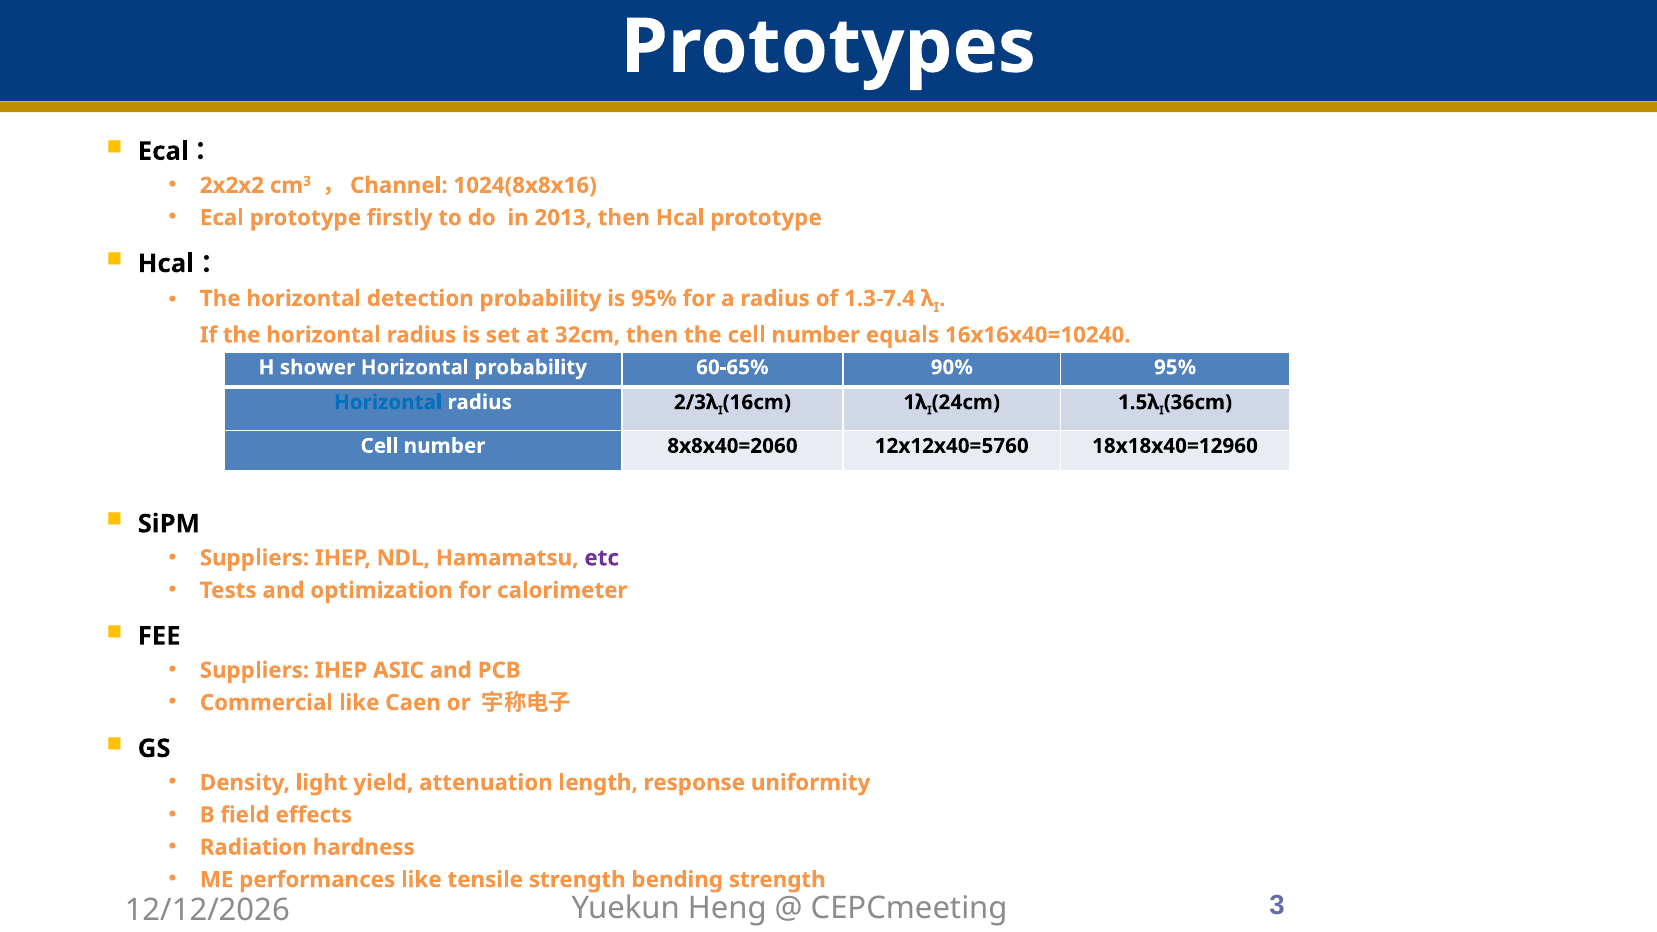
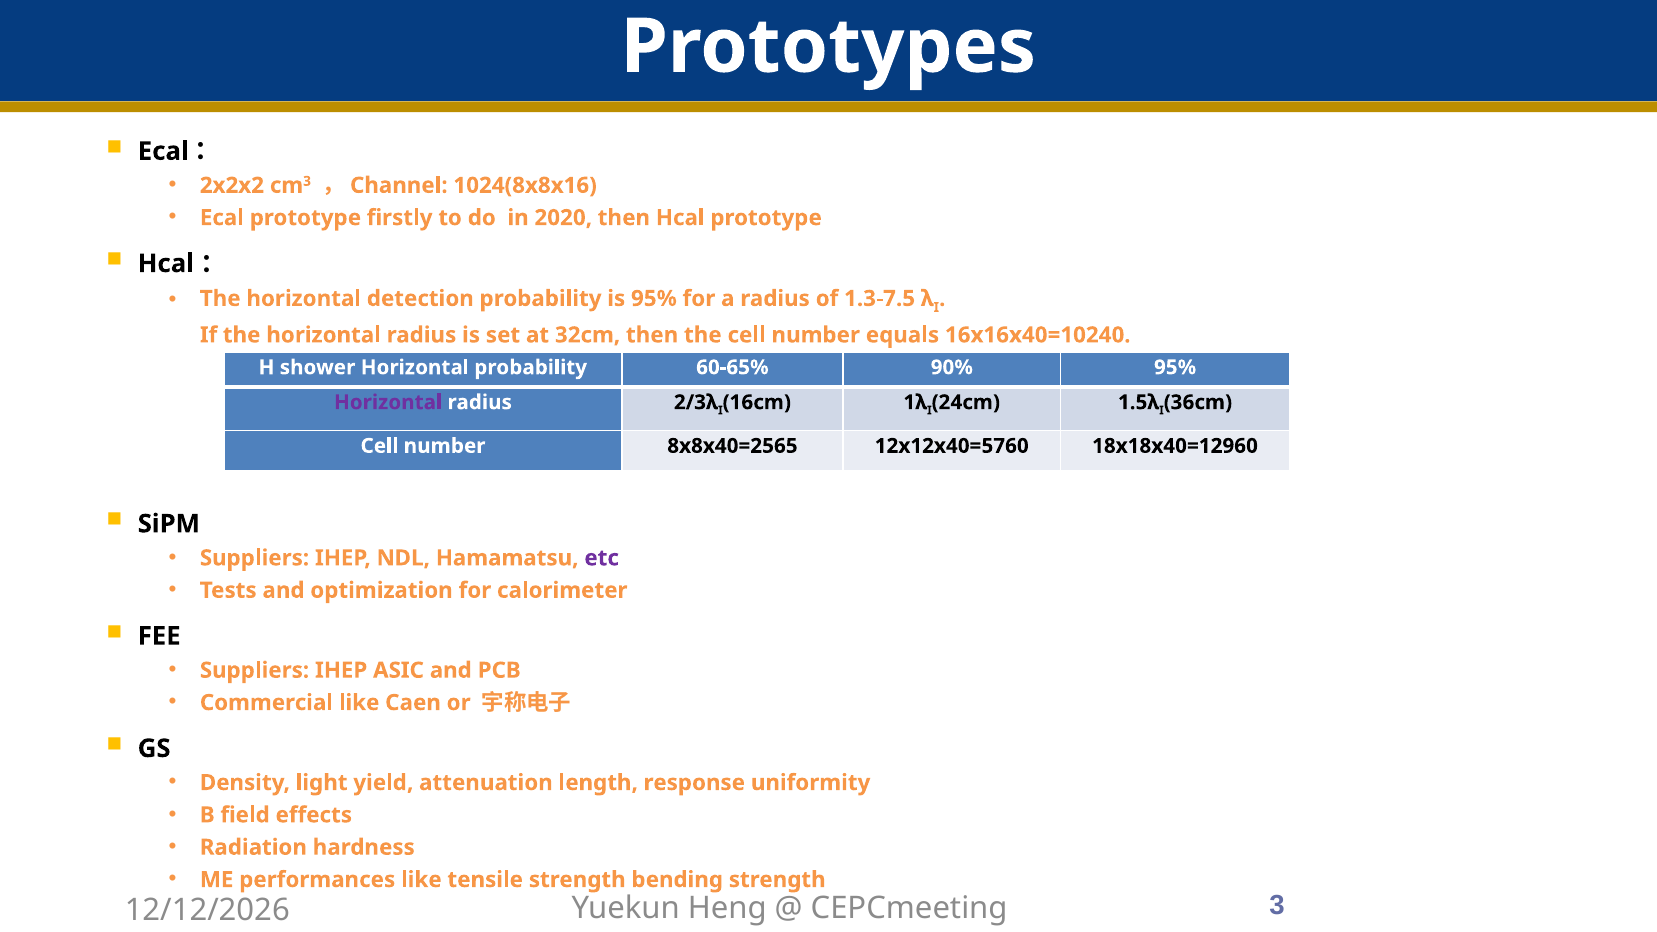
2013: 2013 -> 2020
1.3-7.4: 1.3-7.4 -> 1.3-7.5
Horizontal at (388, 402) colour: blue -> purple
8x8x40=2060: 8x8x40=2060 -> 8x8x40=2565
